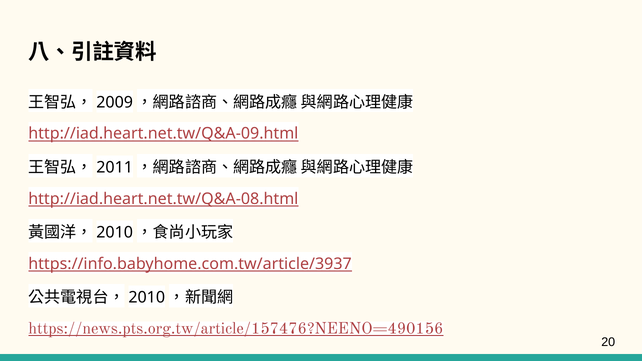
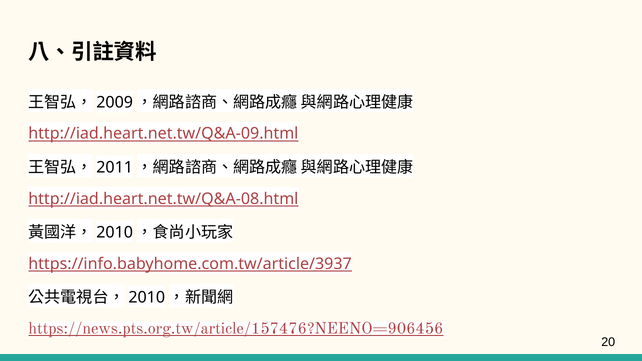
https://news.pts.org.tw/article/157476?NEENO=490156: https://news.pts.org.tw/article/157476?NEENO=490156 -> https://news.pts.org.tw/article/157476?NEENO=906456
